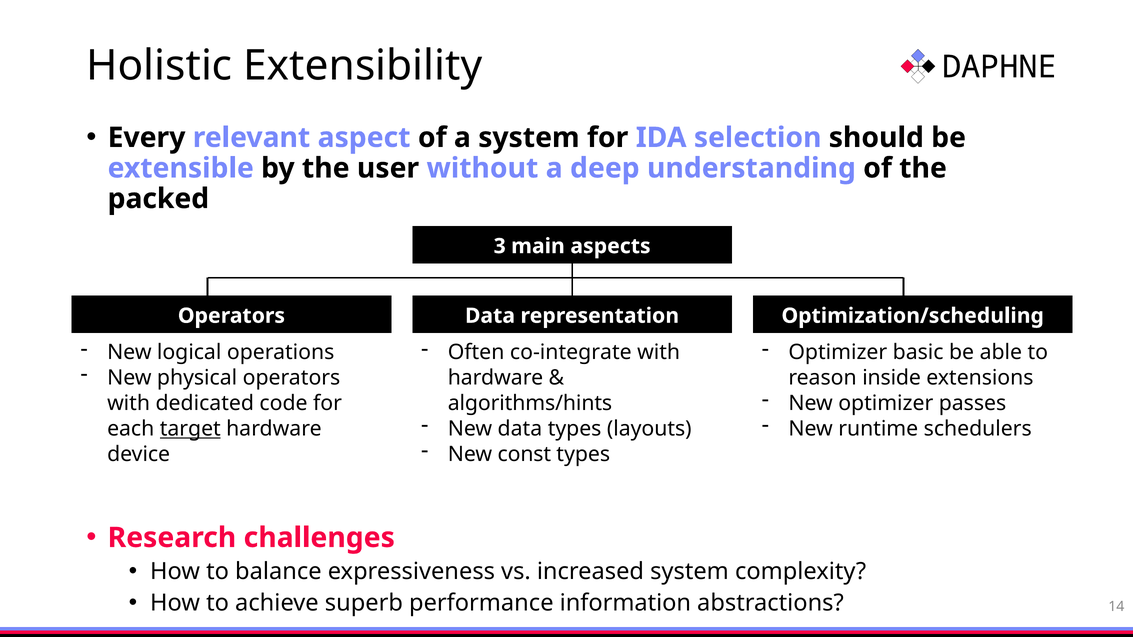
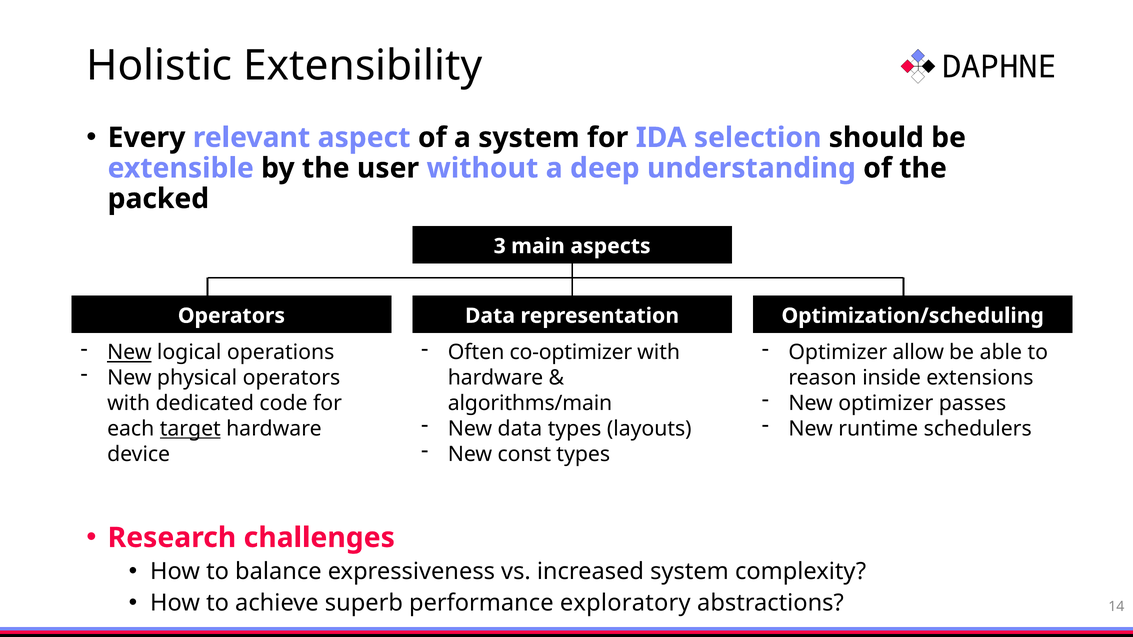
New at (129, 353) underline: none -> present
co-integrate: co-integrate -> co-optimizer
basic: basic -> allow
algorithms/hints: algorithms/hints -> algorithms/main
information: information -> exploratory
